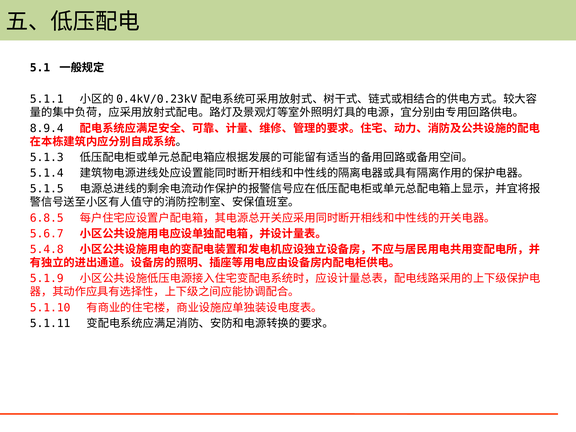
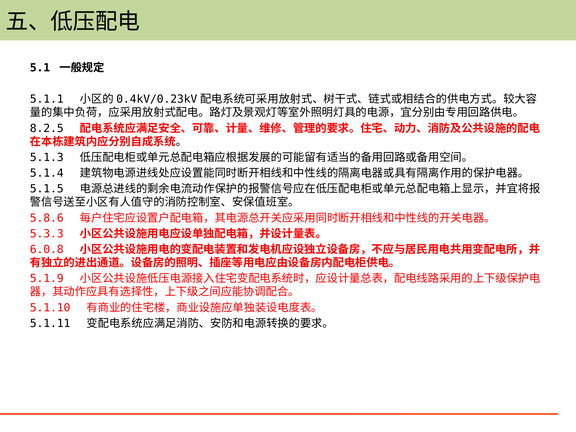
8.9.4: 8.9.4 -> 8.2.5
6.8.5: 6.8.5 -> 5.8.6
5.6.7: 5.6.7 -> 5.3.3
5.4.8: 5.4.8 -> 6.0.8
